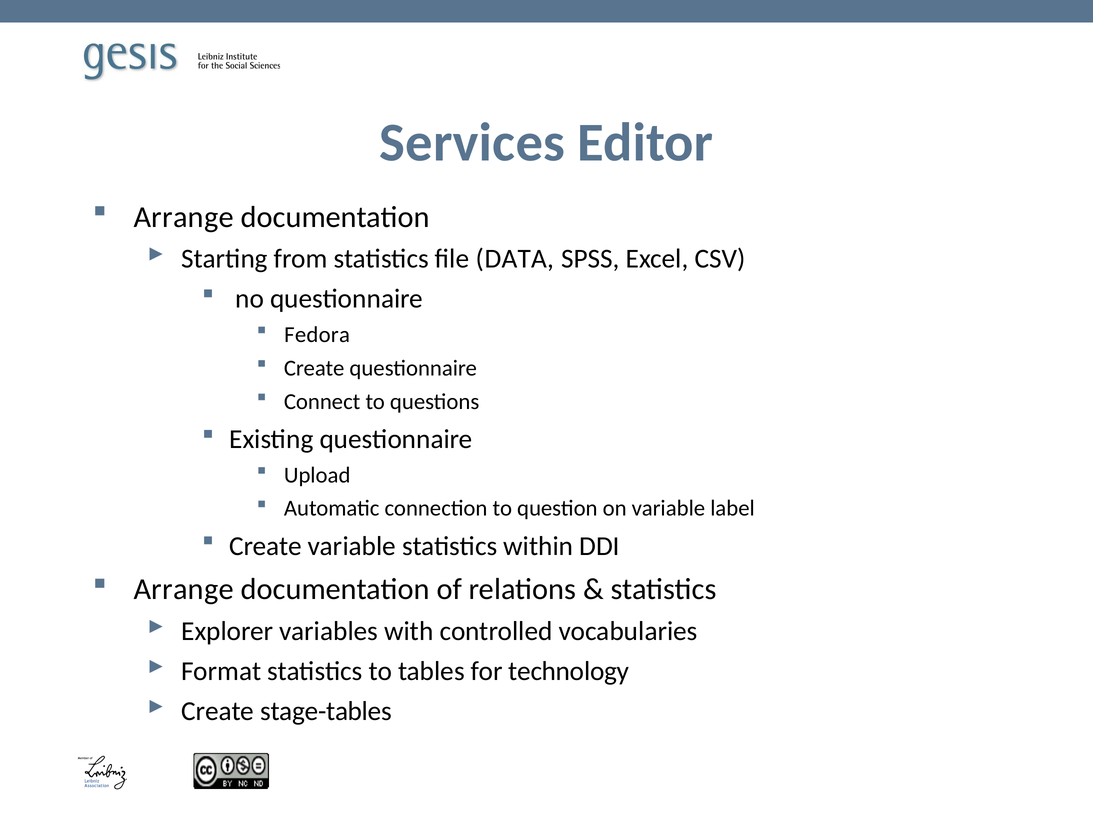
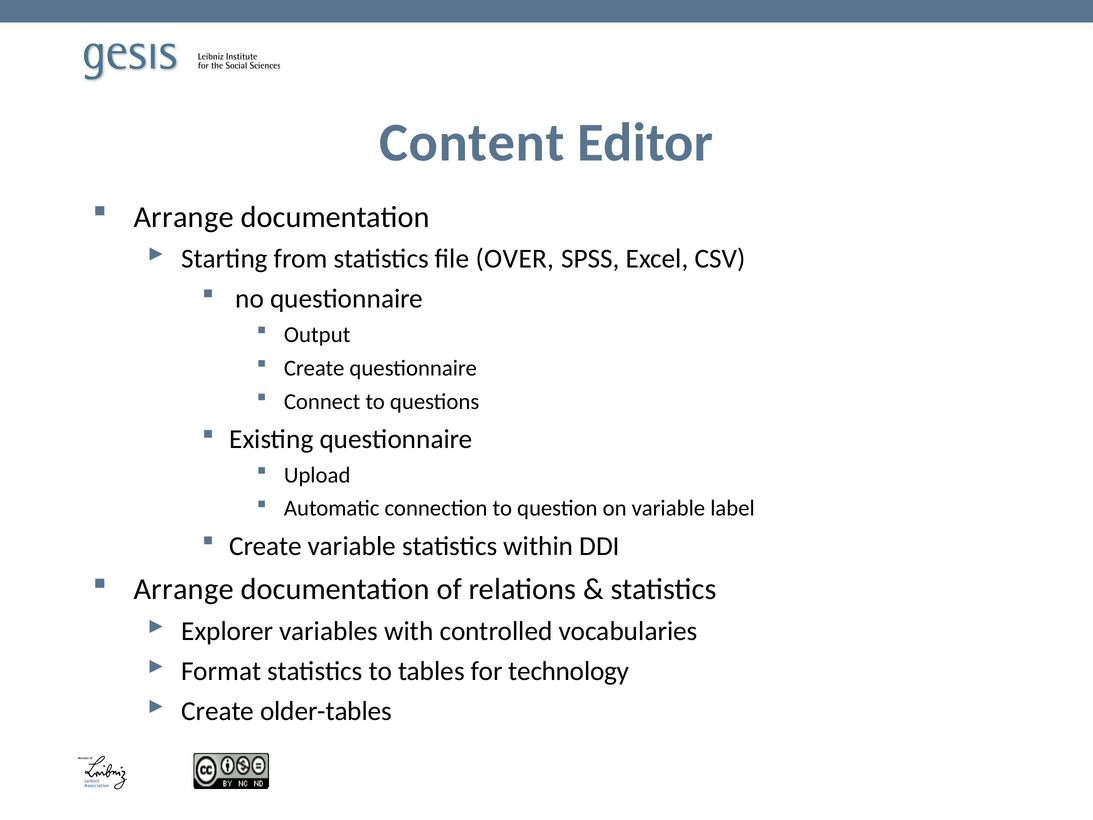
Services: Services -> Content
DATA: DATA -> OVER
Fedora: Fedora -> Output
stage-tables: stage-tables -> older-tables
